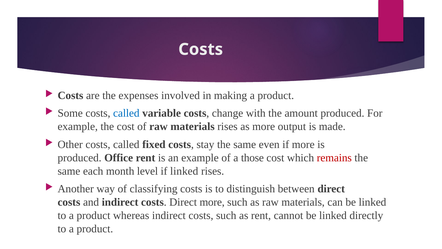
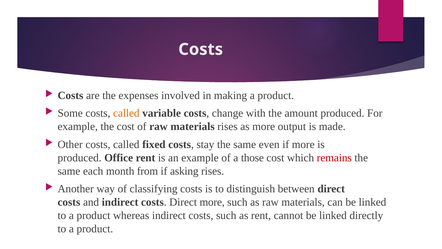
called at (126, 113) colour: blue -> orange
level: level -> from
if linked: linked -> asking
